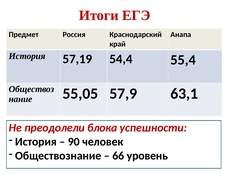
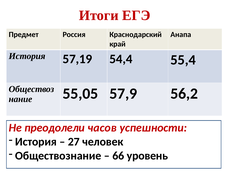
63,1: 63,1 -> 56,2
блока: блока -> часов
90: 90 -> 27
